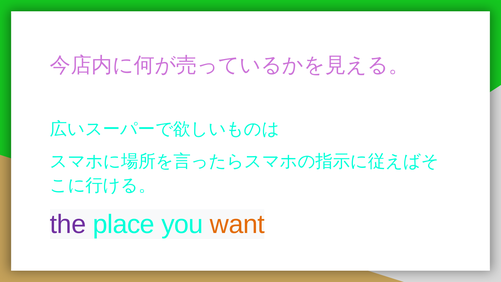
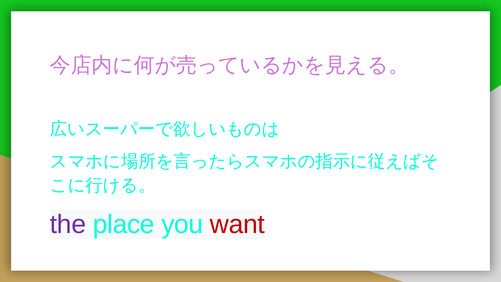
want colour: orange -> red
